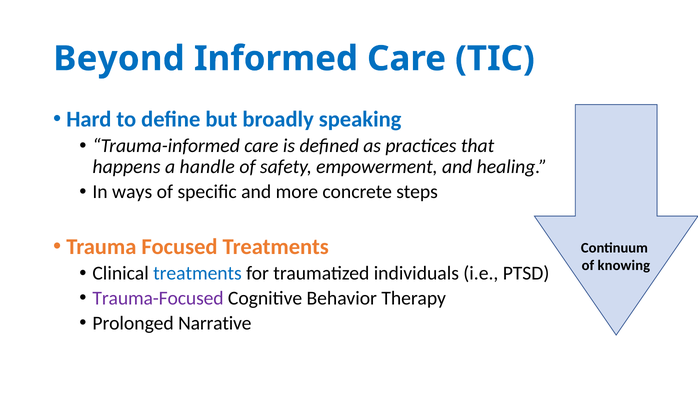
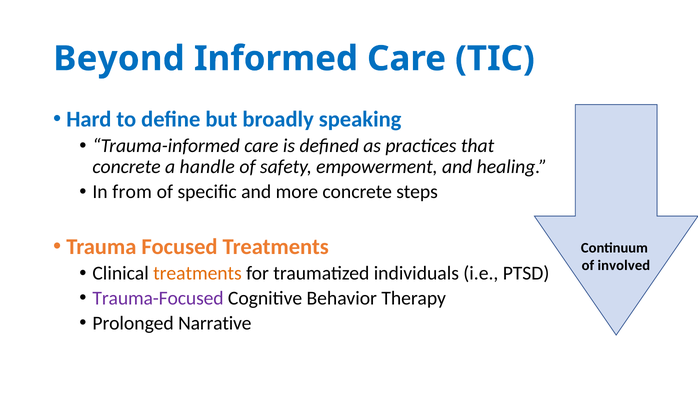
happens at (127, 167): happens -> concrete
ways: ways -> from
knowing: knowing -> involved
treatments at (197, 273) colour: blue -> orange
